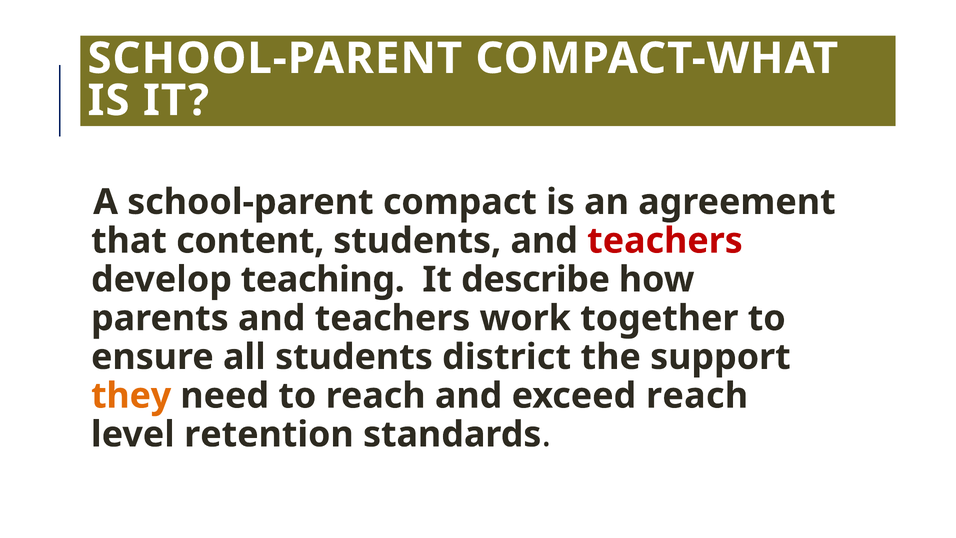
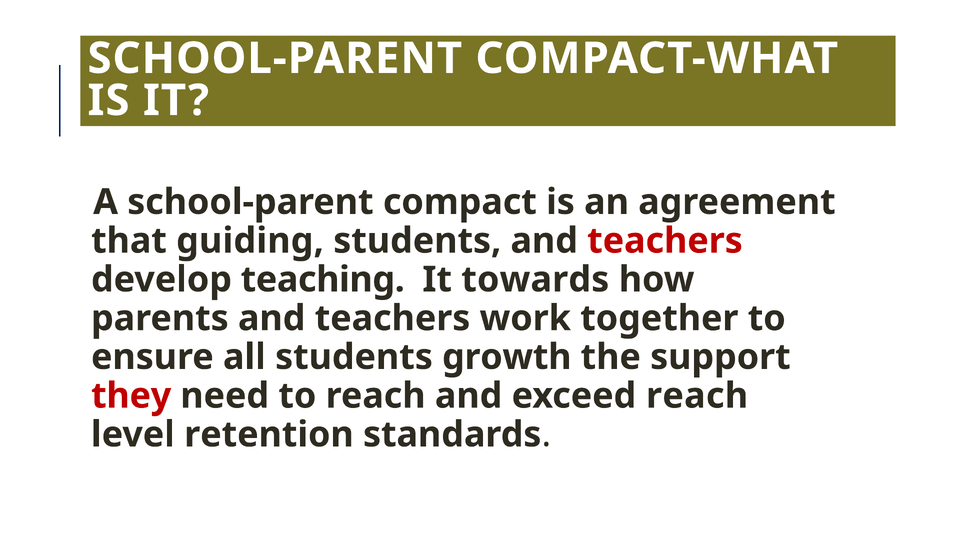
content: content -> guiding
describe: describe -> towards
district: district -> growth
they colour: orange -> red
